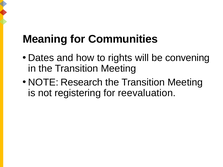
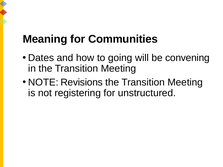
rights: rights -> going
Research: Research -> Revisions
reevaluation: reevaluation -> unstructured
